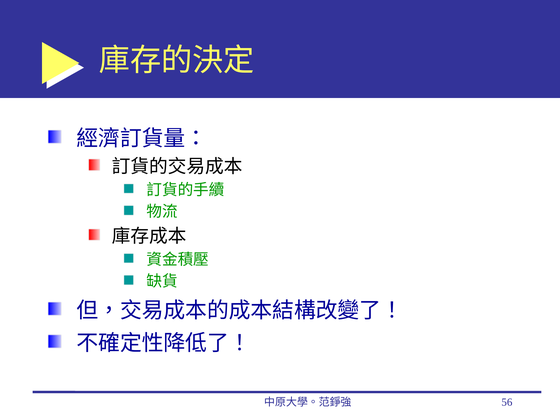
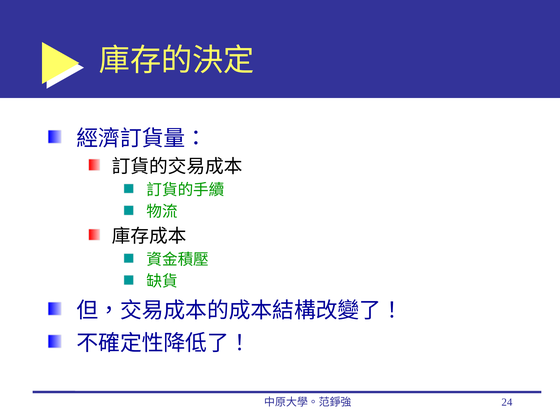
56: 56 -> 24
